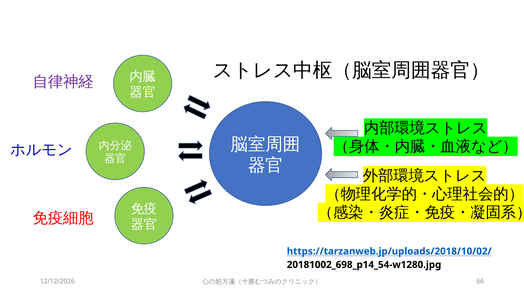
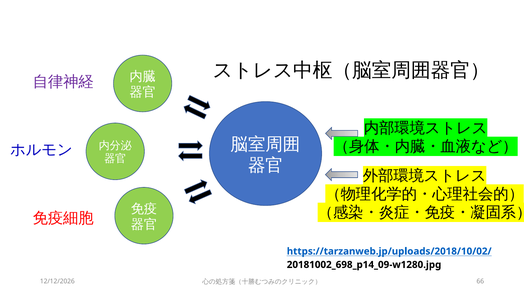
20181002_698_p14_54-w1280.jpg: 20181002_698_p14_54-w1280.jpg -> 20181002_698_p14_09-w1280.jpg
